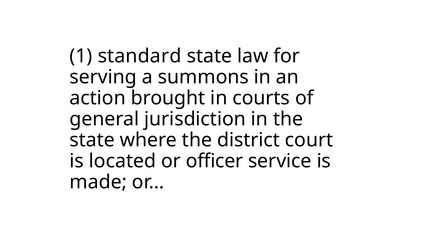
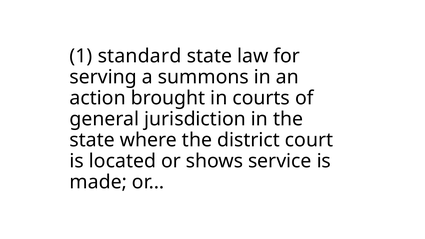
officer: officer -> shows
